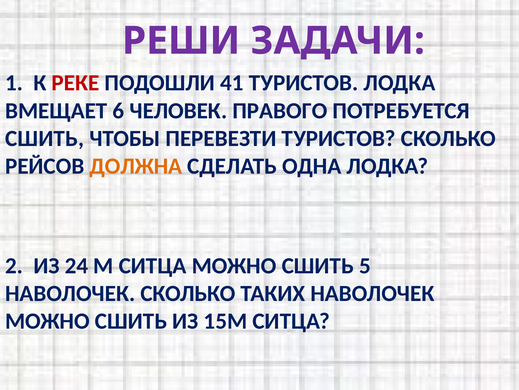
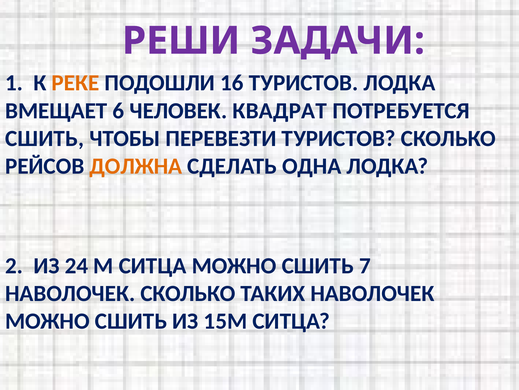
РЕКЕ colour: red -> orange
41: 41 -> 16
ПРАВОГО: ПРАВОГО -> КВАДРАТ
5: 5 -> 7
